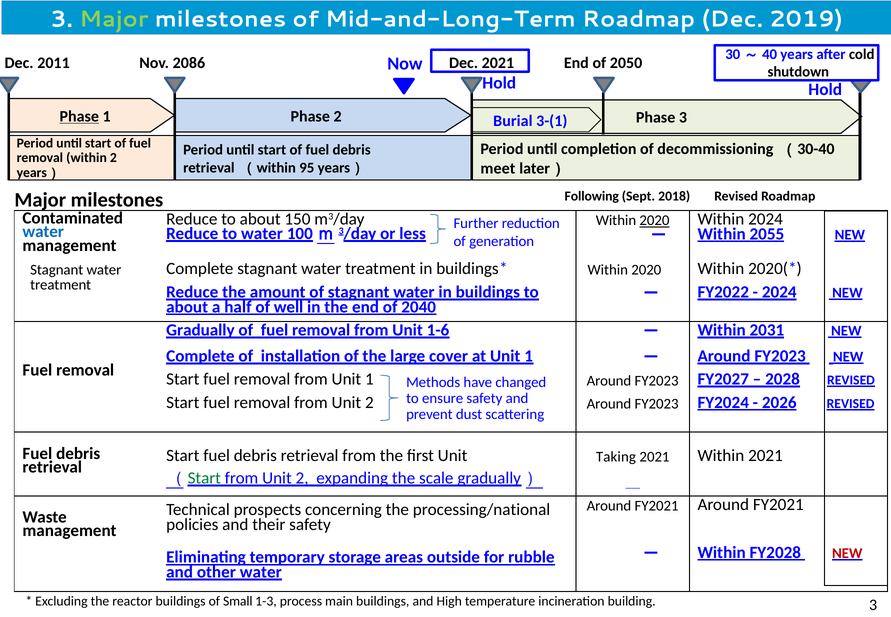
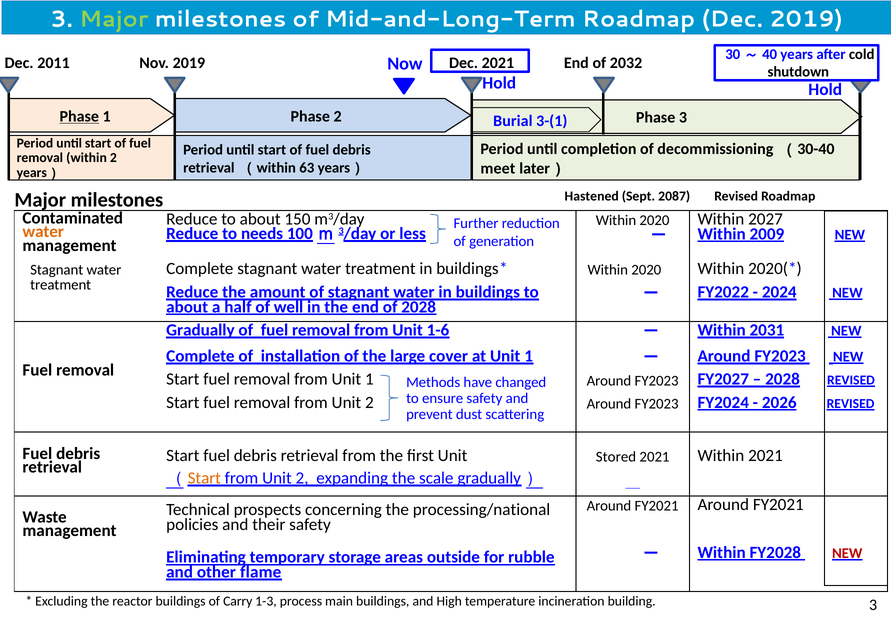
Nov 2086: 2086 -> 2019
2050: 2050 -> 2032
95: 95 -> 63
Following: Following -> Hastened
2018: 2018 -> 2087
Within 2024: 2024 -> 2027
2020 at (655, 220) underline: present -> none
water at (43, 232) colour: blue -> orange
to water: water -> needs
2055: 2055 -> 2009
of 2040: 2040 -> 2028
Taking: Taking -> Stored
Start at (204, 478) colour: green -> orange
other water: water -> flame
Small: Small -> Carry
